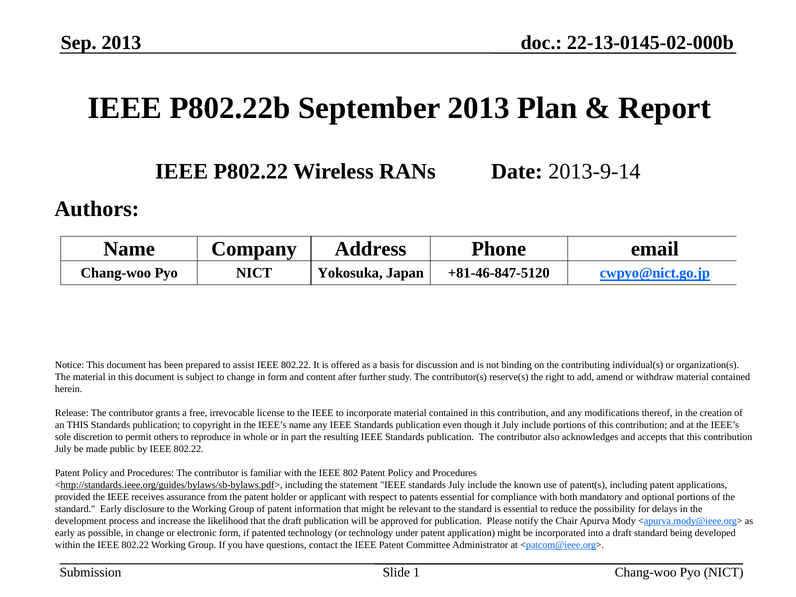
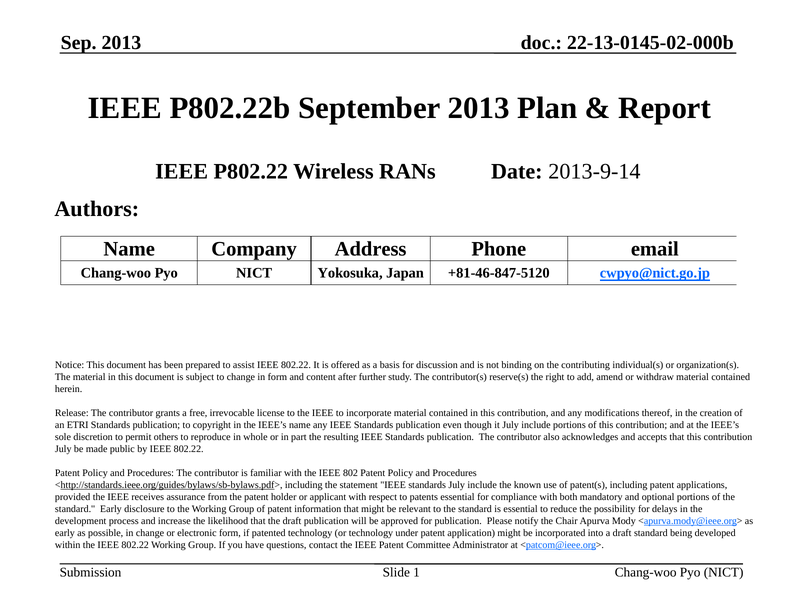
an THIS: THIS -> ETRI
